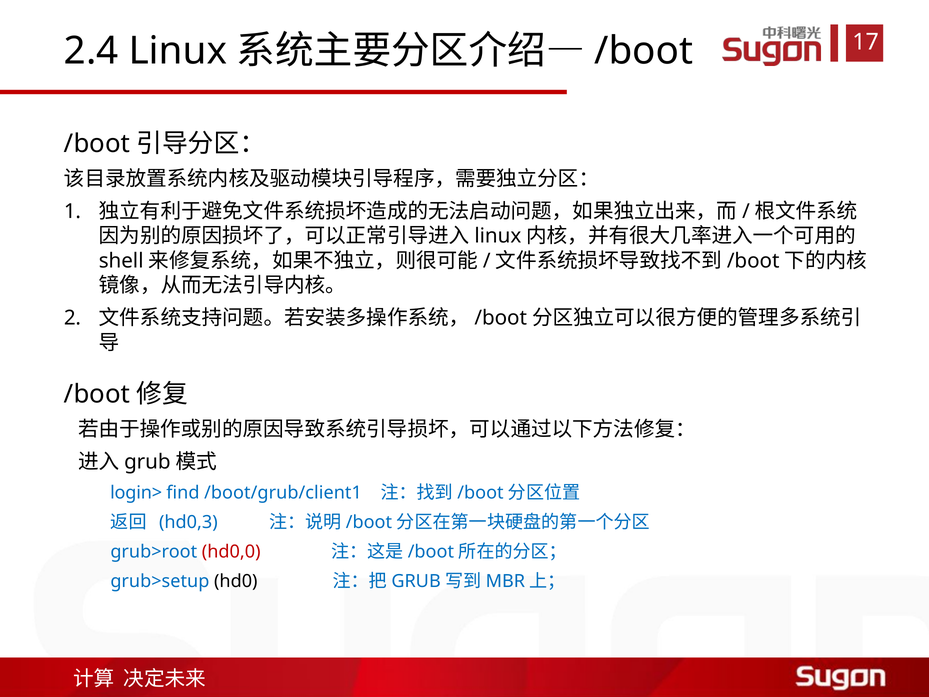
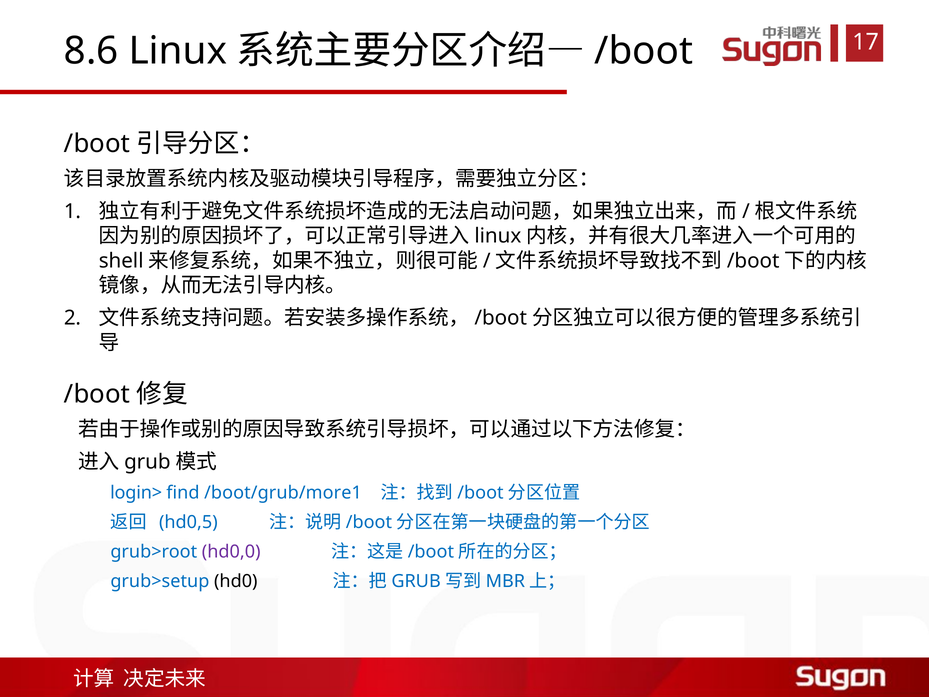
2.4: 2.4 -> 8.6
/boot/grub/client1: /boot/grub/client1 -> /boot/grub/more1
hd0,3: hd0,3 -> hd0,5
hd0,0 colour: red -> purple
